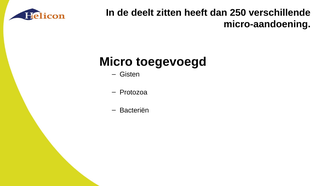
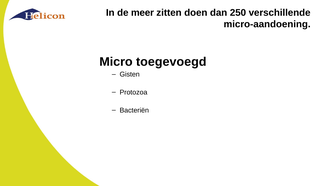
deelt: deelt -> meer
heeft: heeft -> doen
